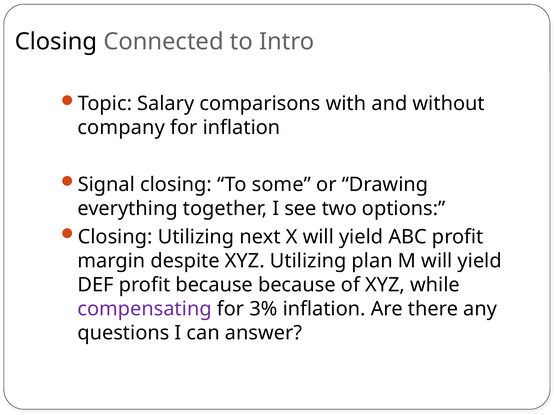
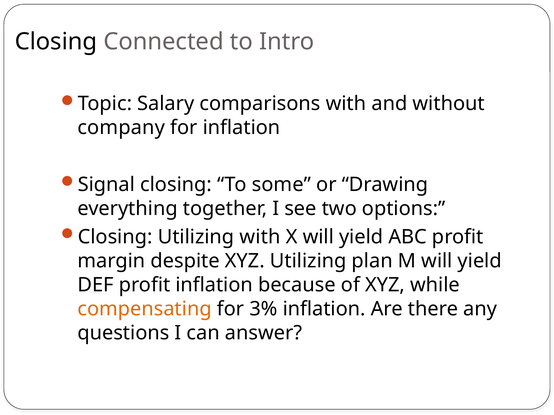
Utilizing next: next -> with
profit because: because -> inflation
compensating colour: purple -> orange
